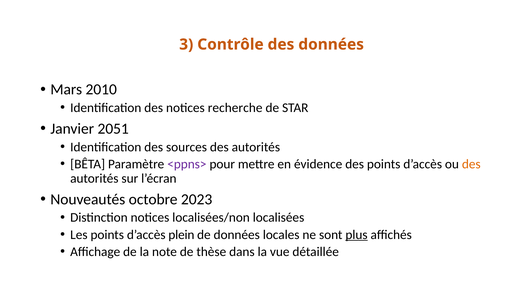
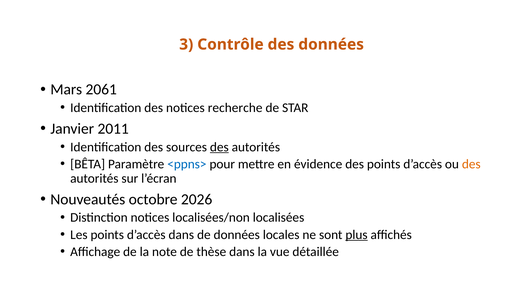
2010: 2010 -> 2061
2051: 2051 -> 2011
des at (219, 147) underline: none -> present
<ppns> colour: purple -> blue
2023: 2023 -> 2026
d’accès plein: plein -> dans
